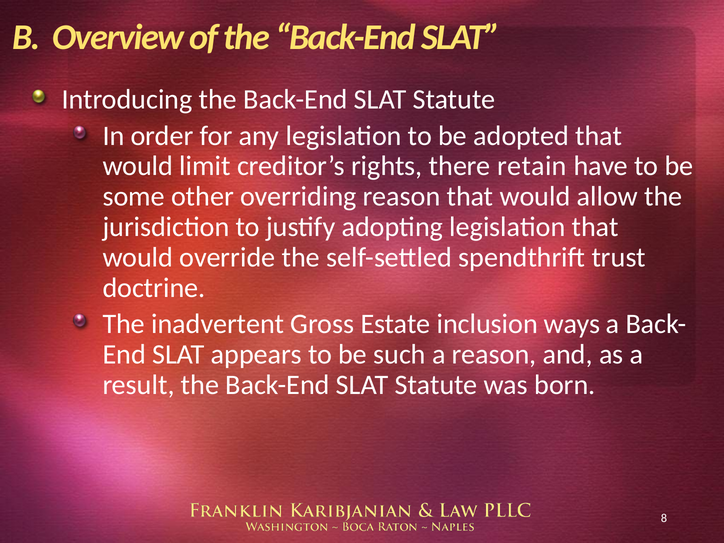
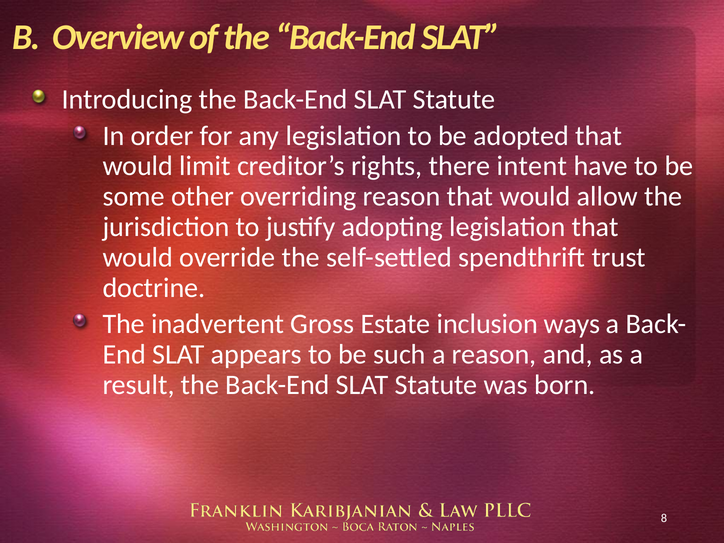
retain: retain -> intent
